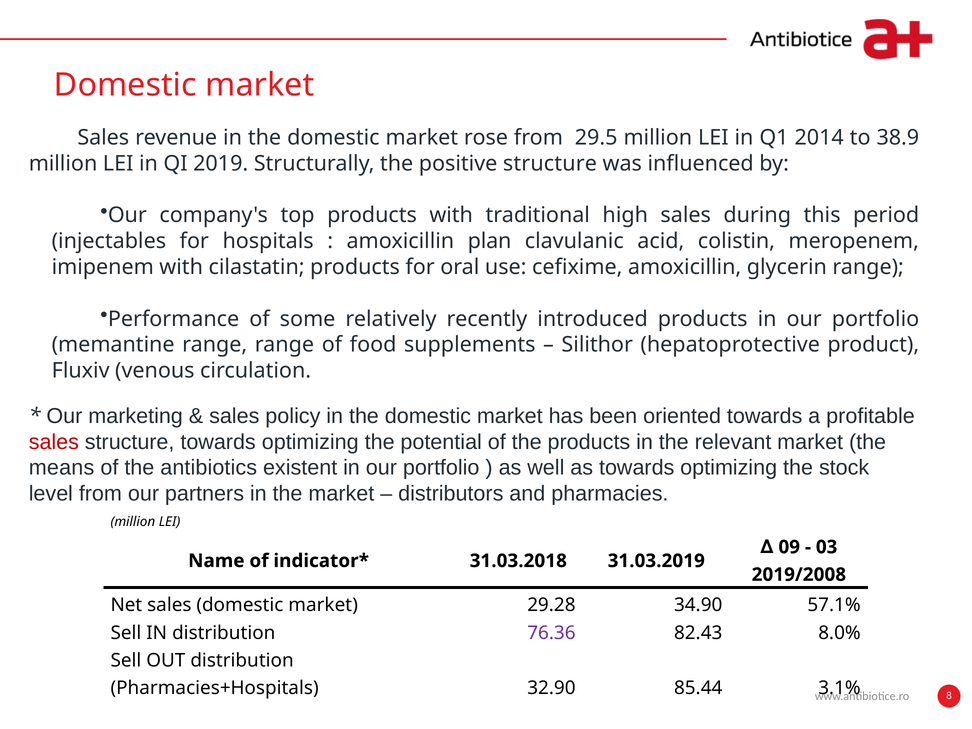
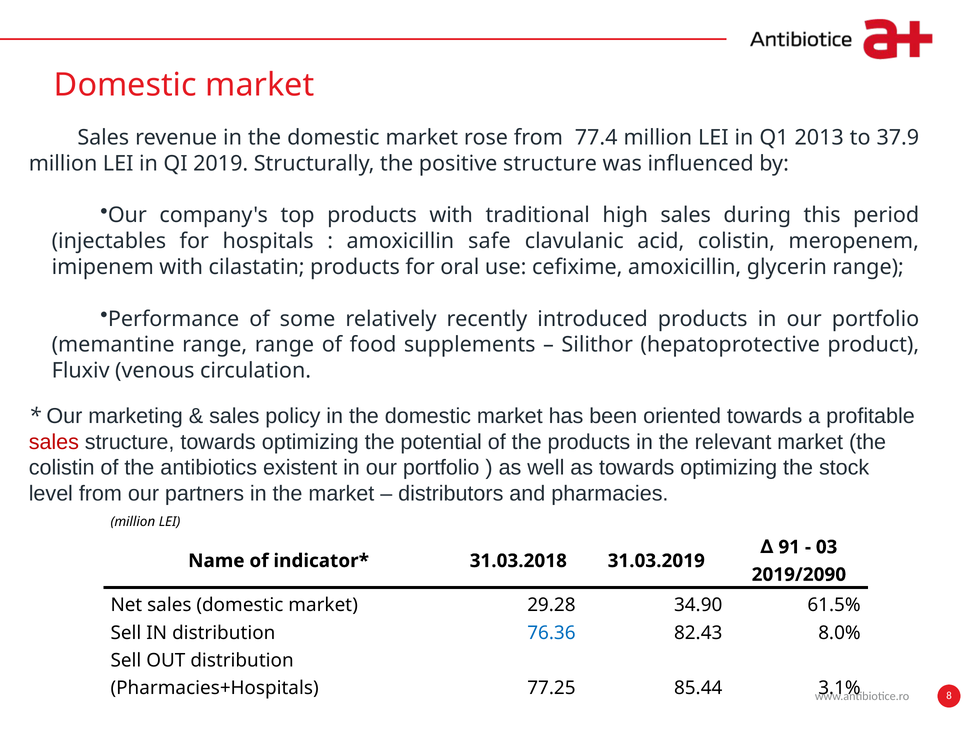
29.5: 29.5 -> 77.4
2014: 2014 -> 2013
38.9: 38.9 -> 37.9
plan: plan -> safe
means at (62, 468): means -> colistin
09: 09 -> 91
2019/2008: 2019/2008 -> 2019/2090
57.1%: 57.1% -> 61.5%
76.36 colour: purple -> blue
32.90: 32.90 -> 77.25
